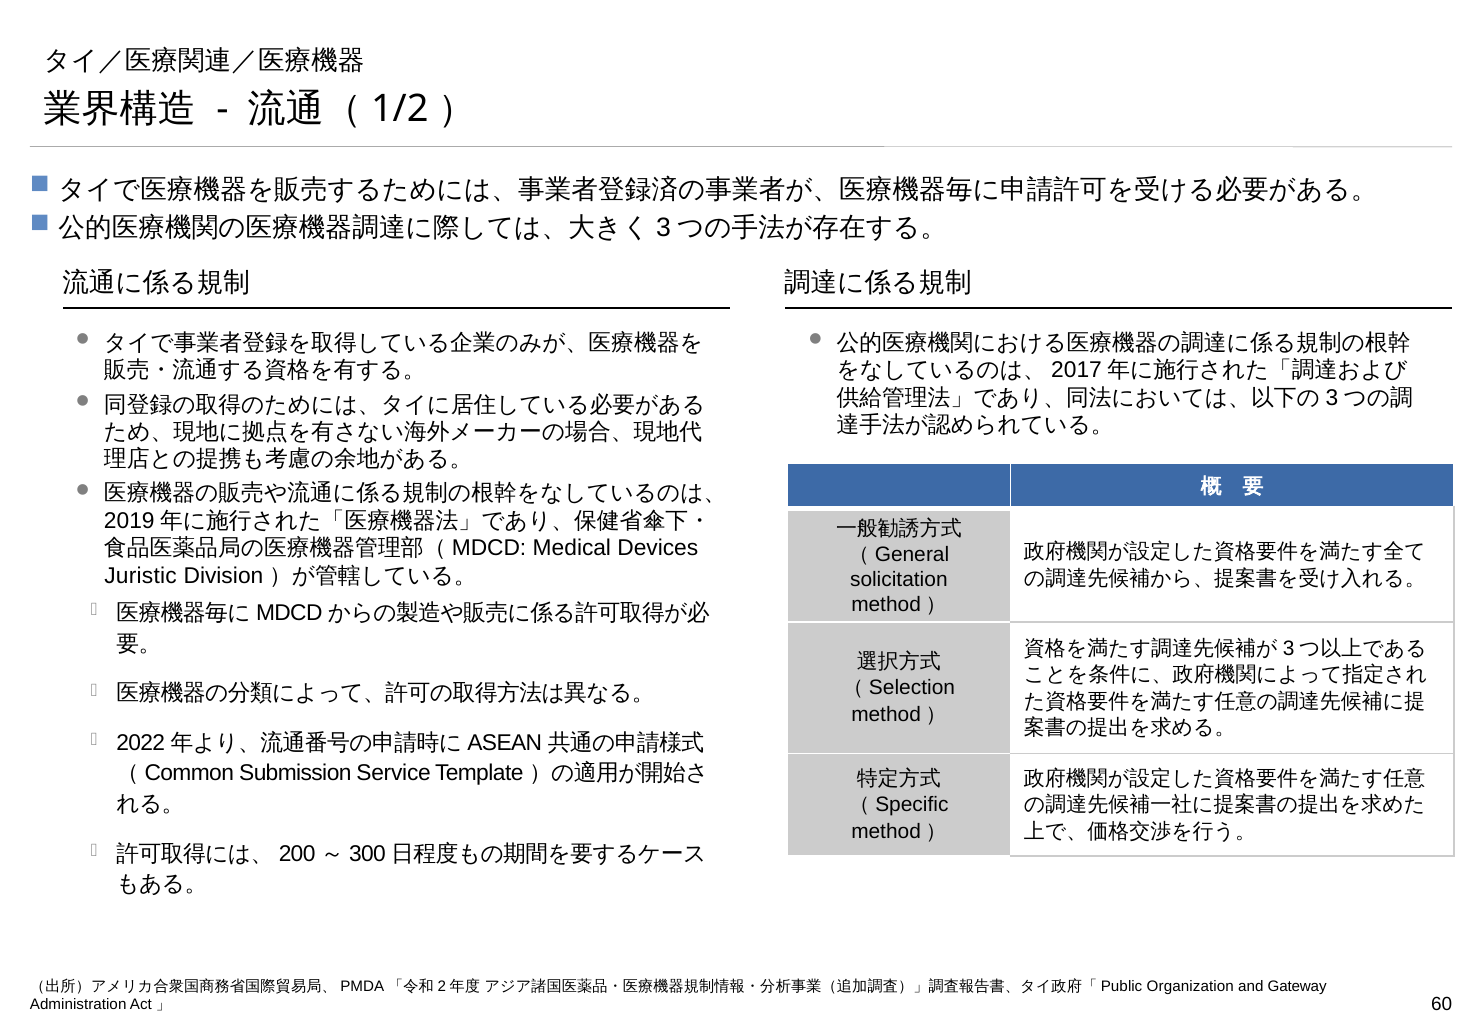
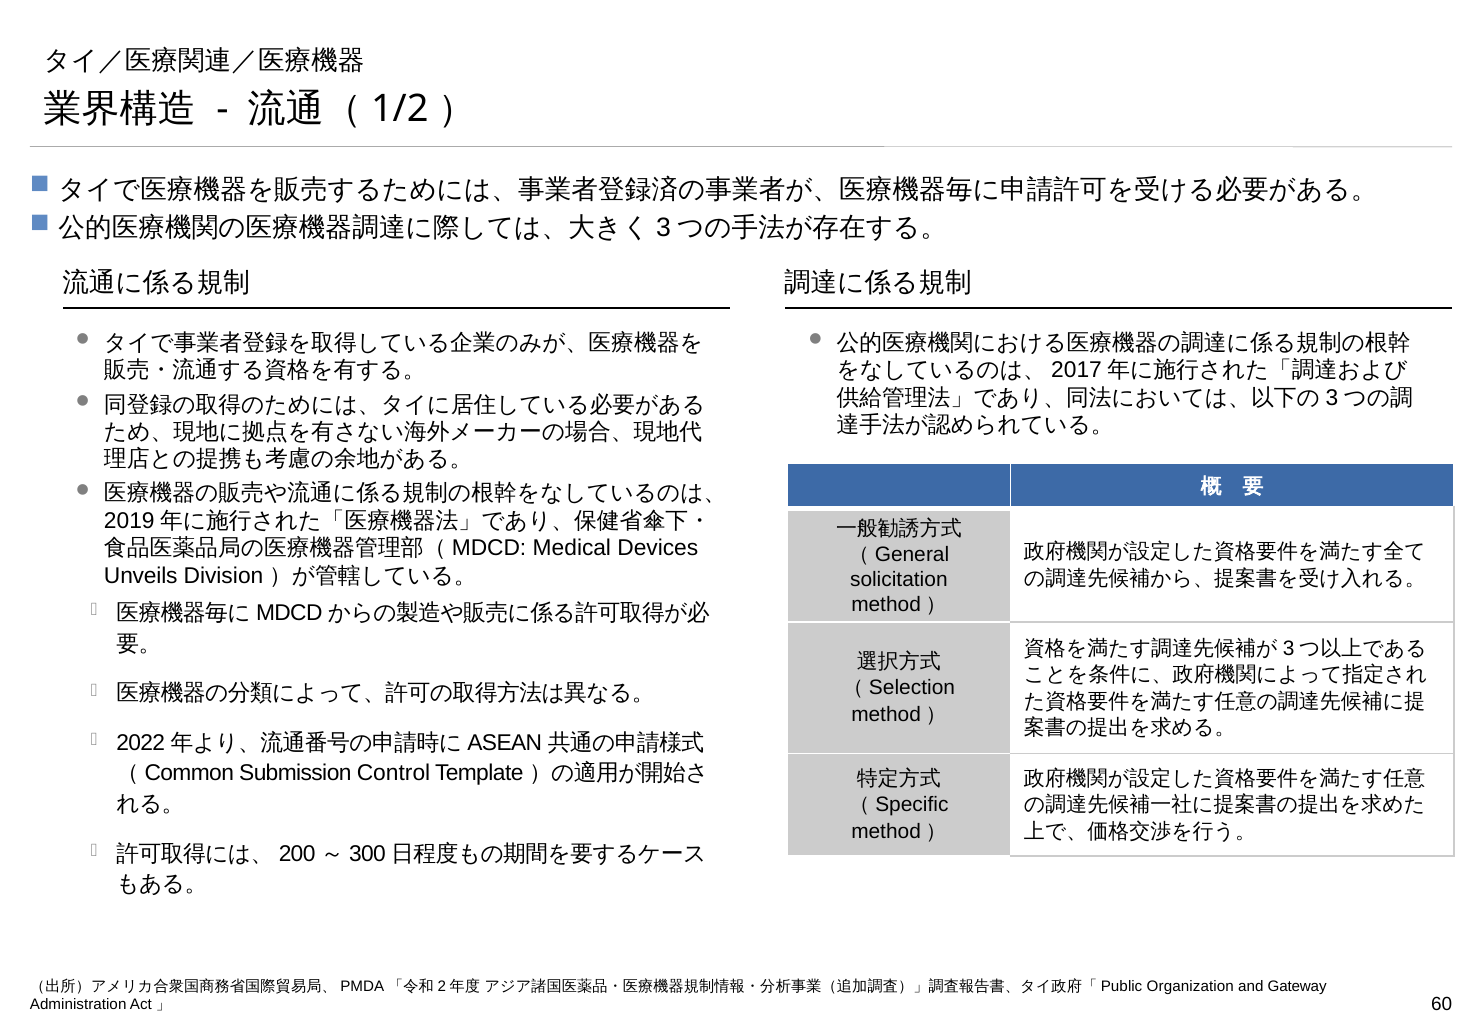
Juristic: Juristic -> Unveils
Service: Service -> Control
